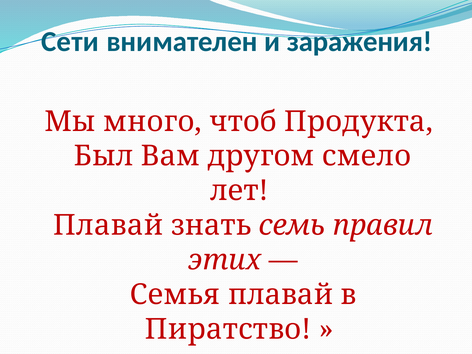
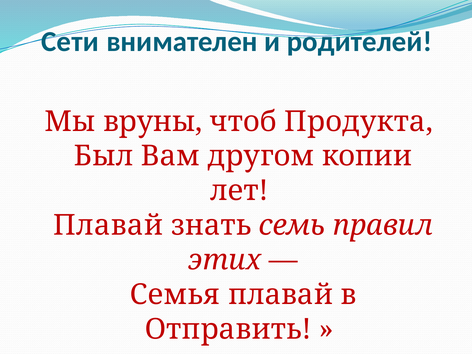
заражения: заражения -> родителей
много: много -> вруны
смело: смело -> копии
Пиратство: Пиратство -> Отправить
